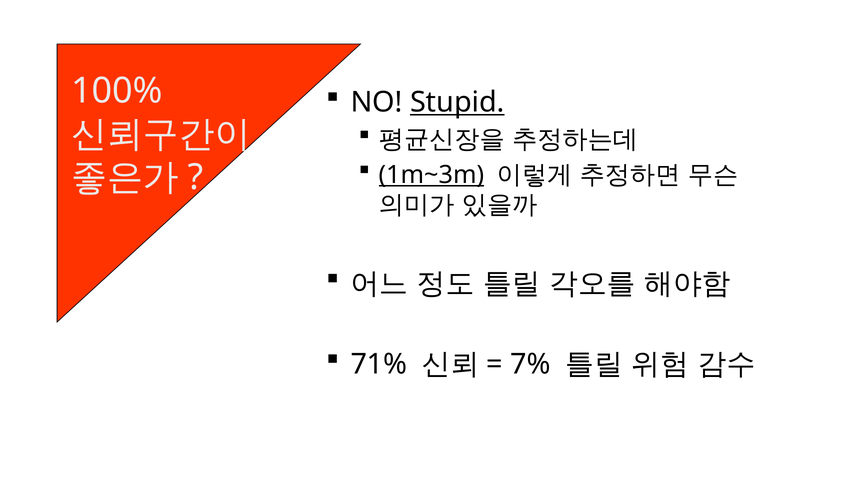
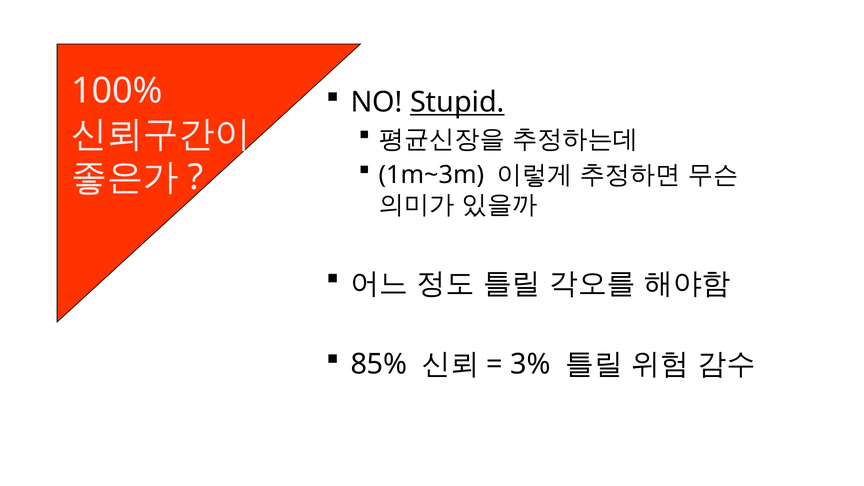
1m~3m underline: present -> none
71%: 71% -> 85%
7%: 7% -> 3%
